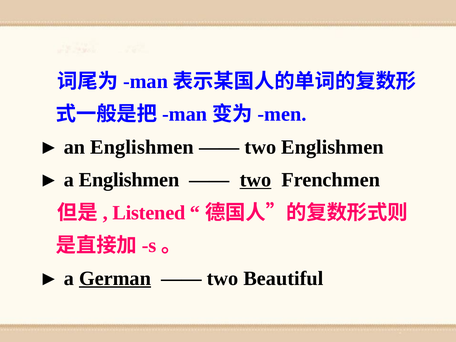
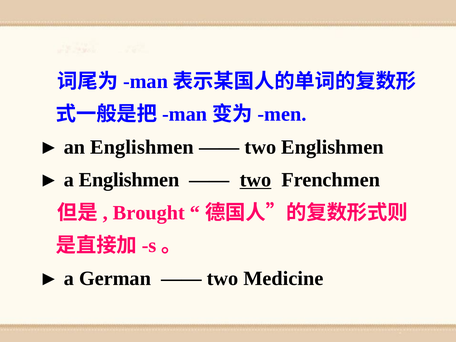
Listened: Listened -> Brought
German underline: present -> none
Beautiful: Beautiful -> Medicine
